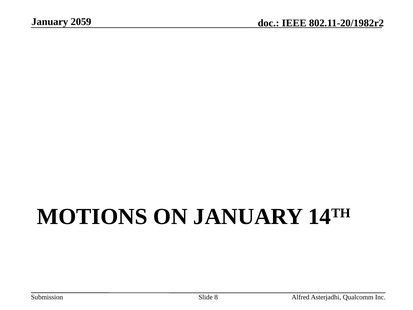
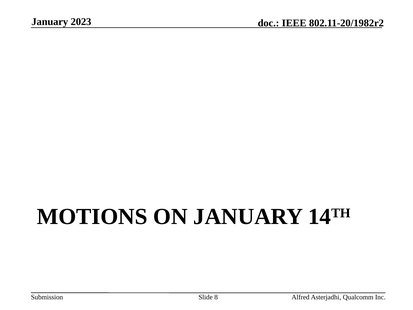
2059: 2059 -> 2023
